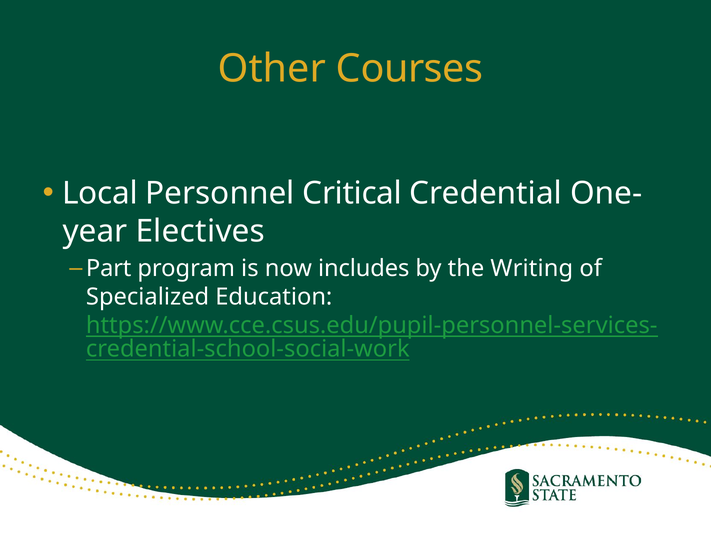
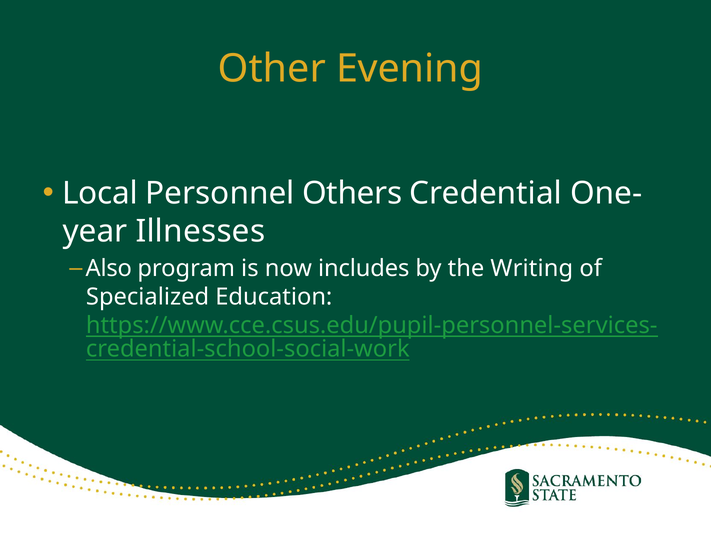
Courses: Courses -> Evening
Critical: Critical -> Others
Electives: Electives -> Illnesses
Part: Part -> Also
